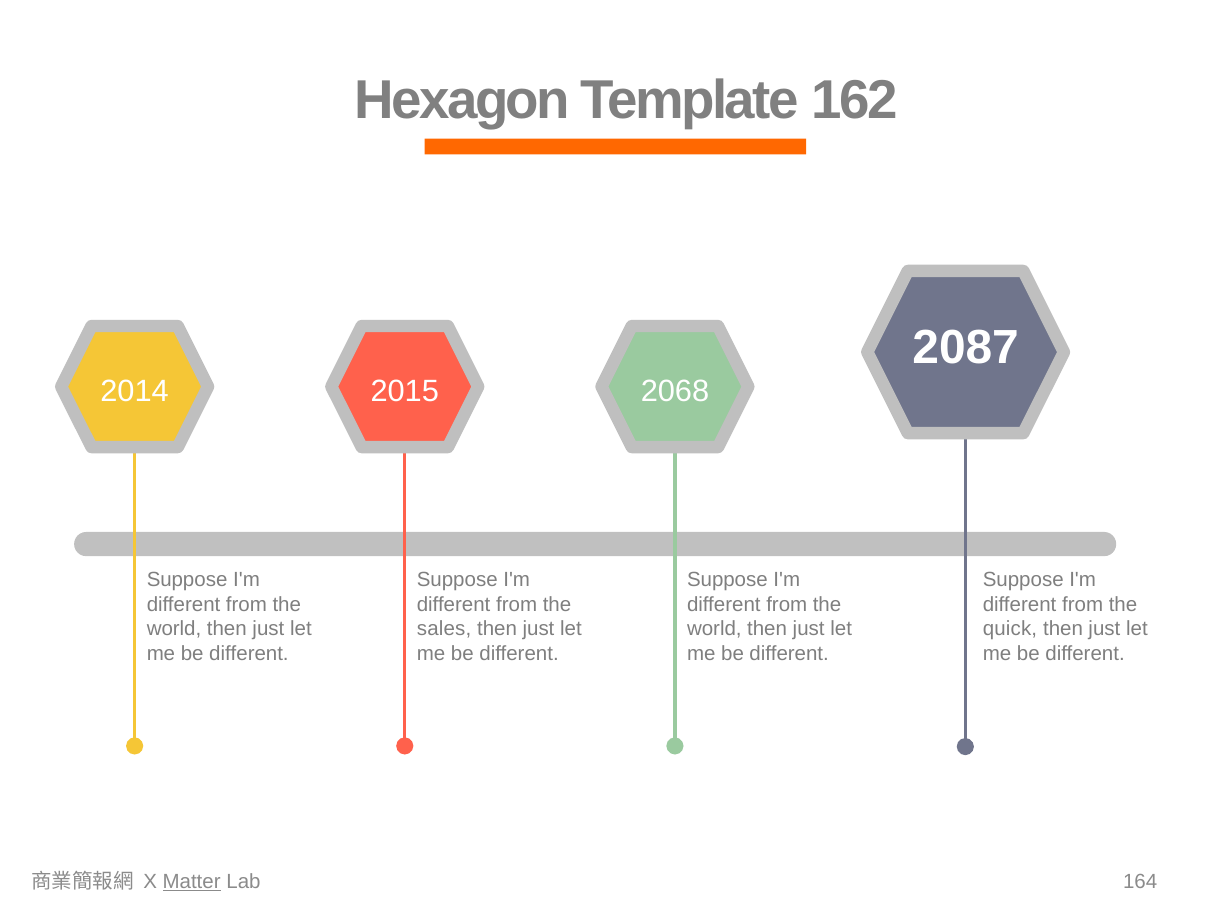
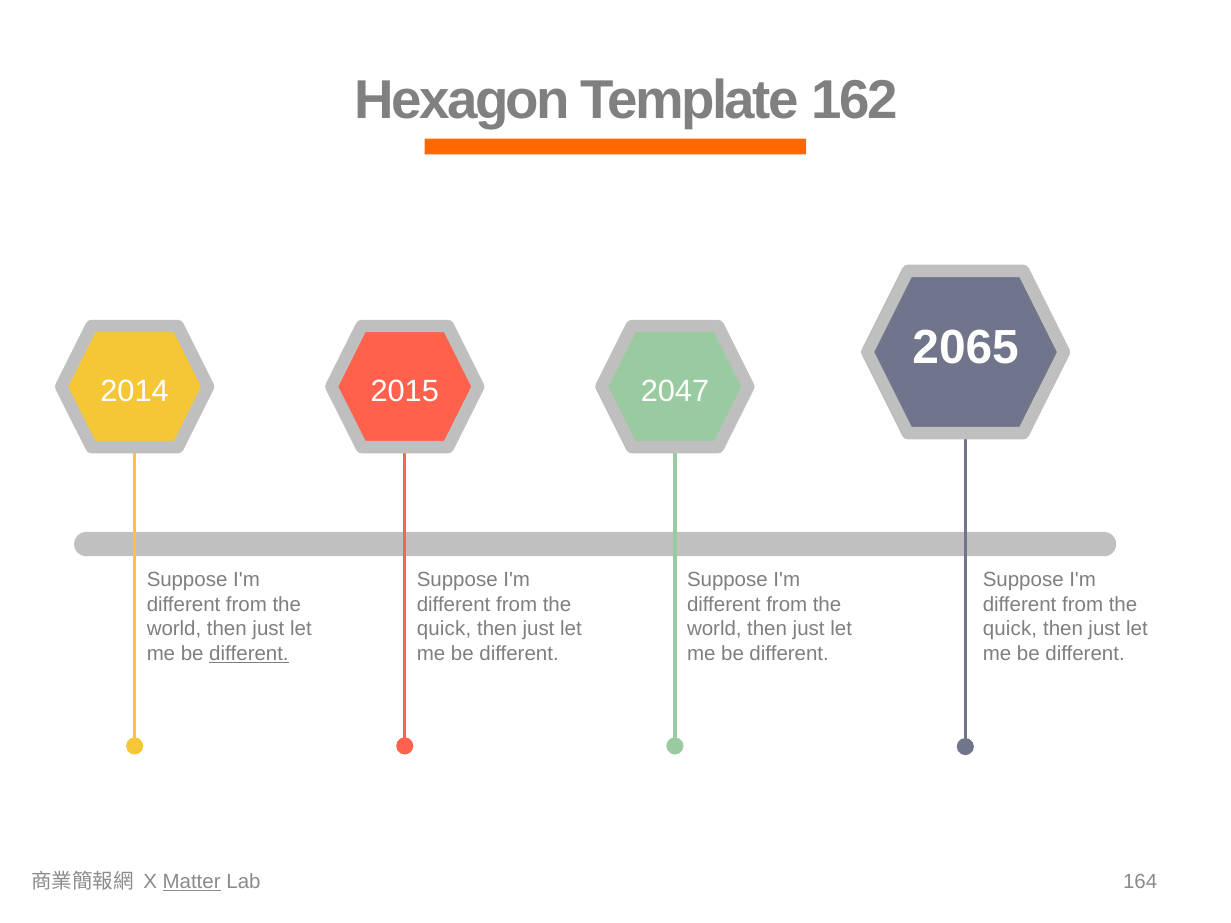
2087: 2087 -> 2065
2068: 2068 -> 2047
sales at (444, 629): sales -> quick
different at (249, 654) underline: none -> present
